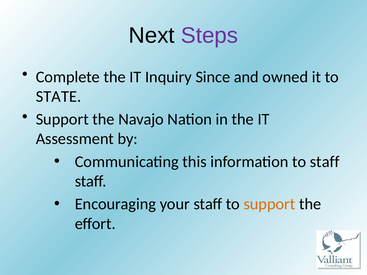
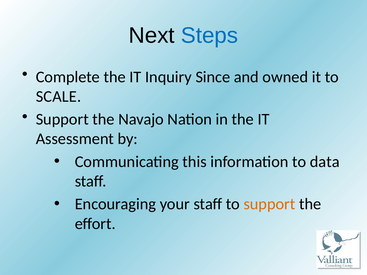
Steps colour: purple -> blue
STATE: STATE -> SCALE
to staff: staff -> data
